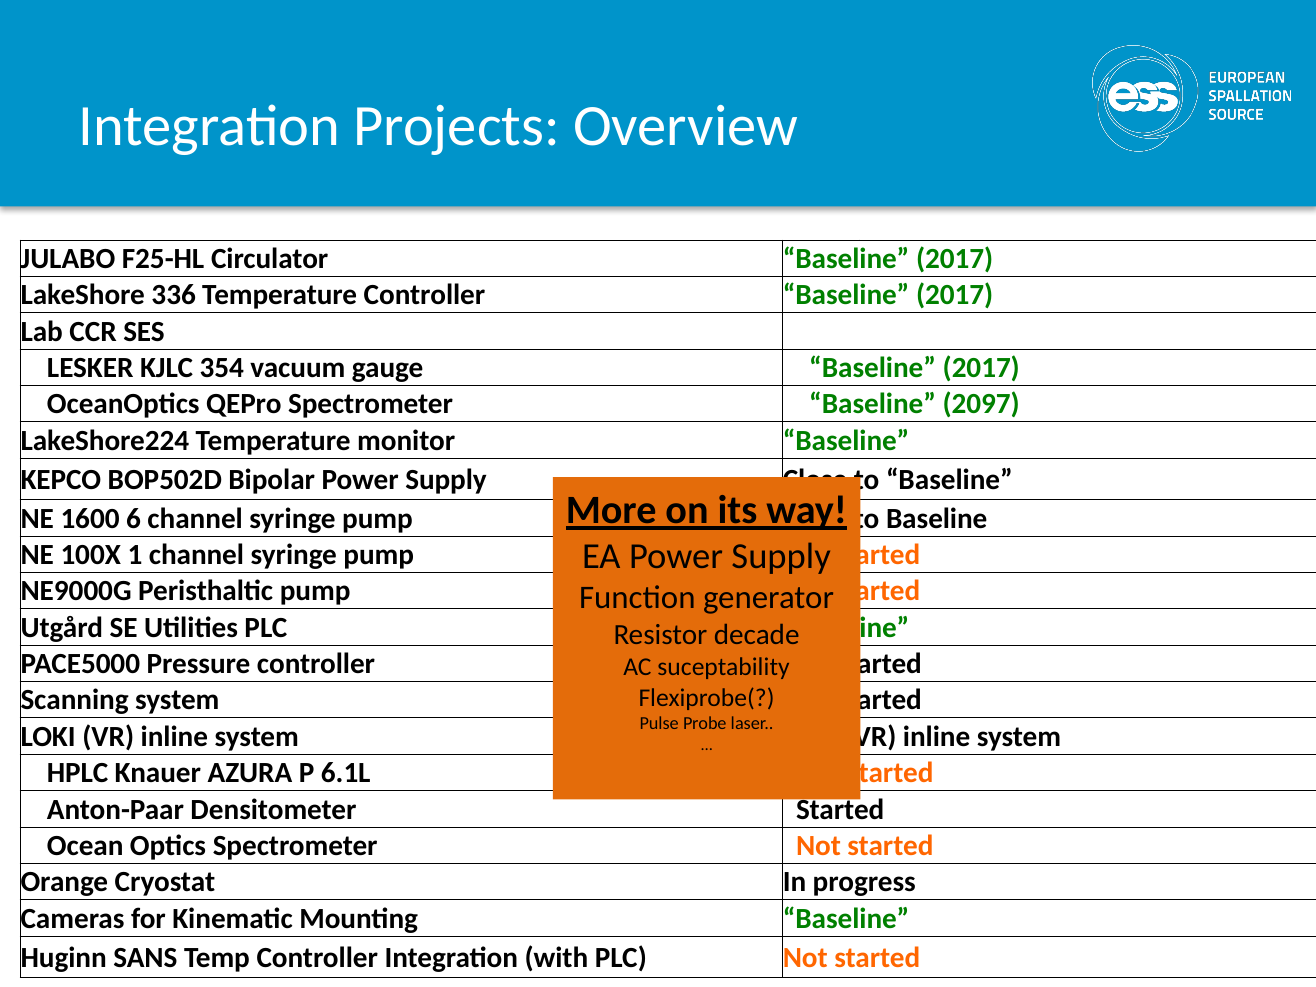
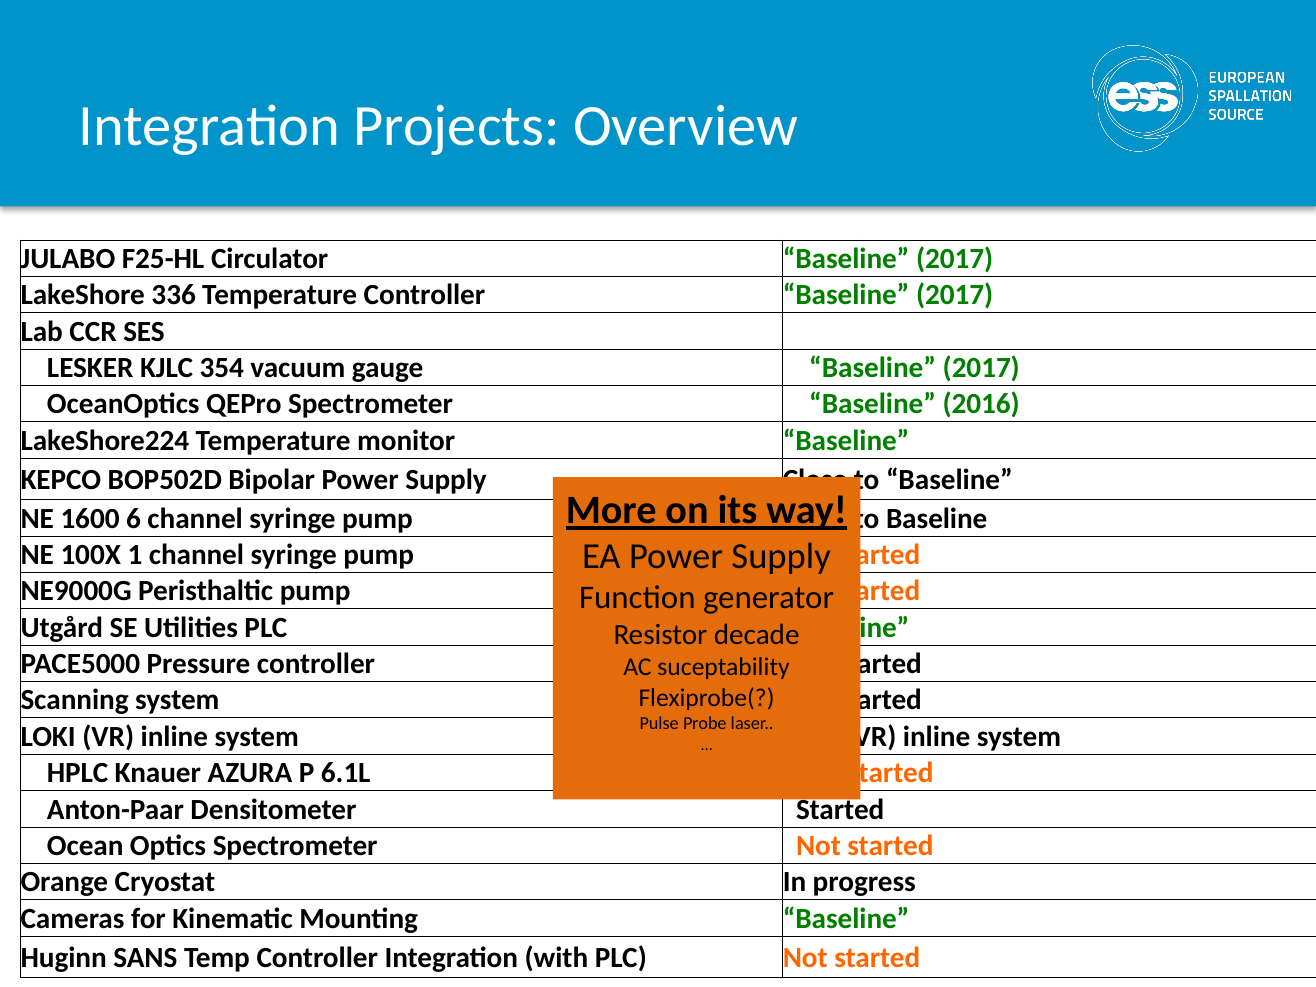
2097: 2097 -> 2016
